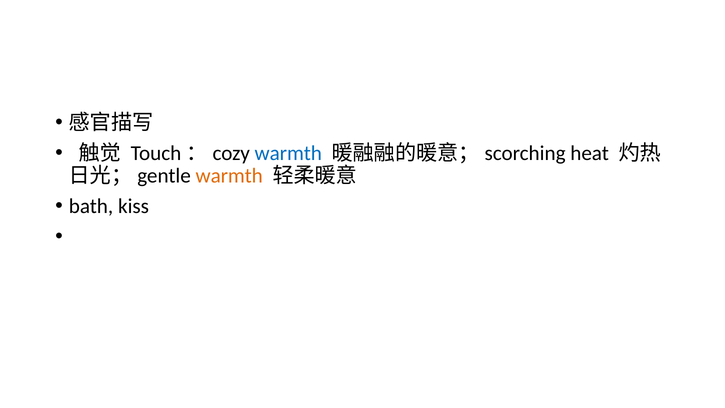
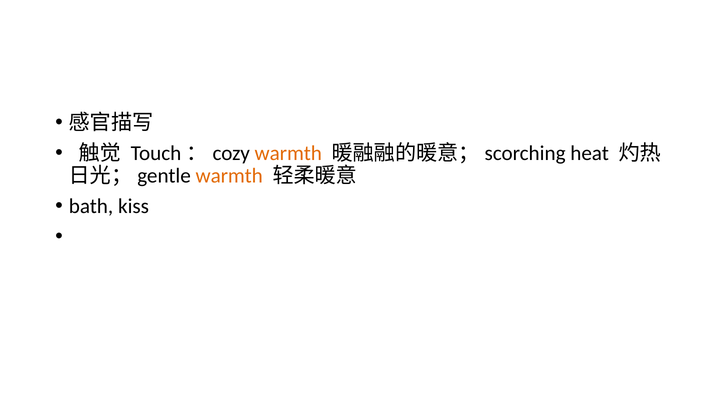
warmth at (288, 153) colour: blue -> orange
